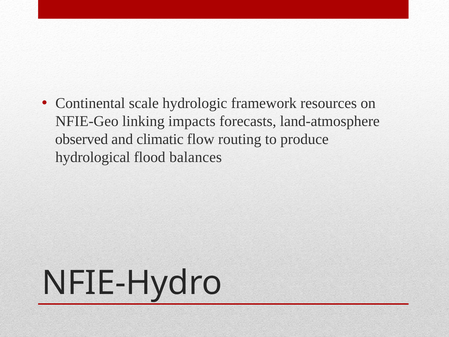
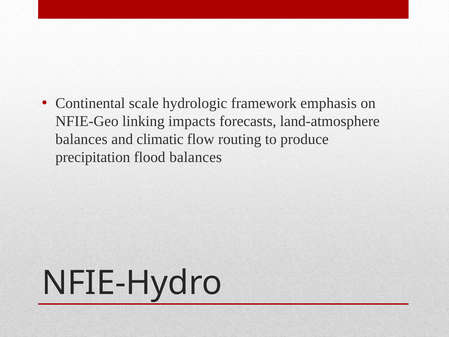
resources: resources -> emphasis
observed at (82, 139): observed -> balances
hydrological: hydrological -> precipitation
